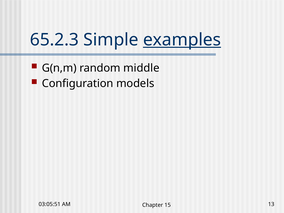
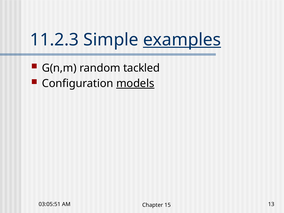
65.2.3: 65.2.3 -> 11.2.3
middle: middle -> tackled
models underline: none -> present
